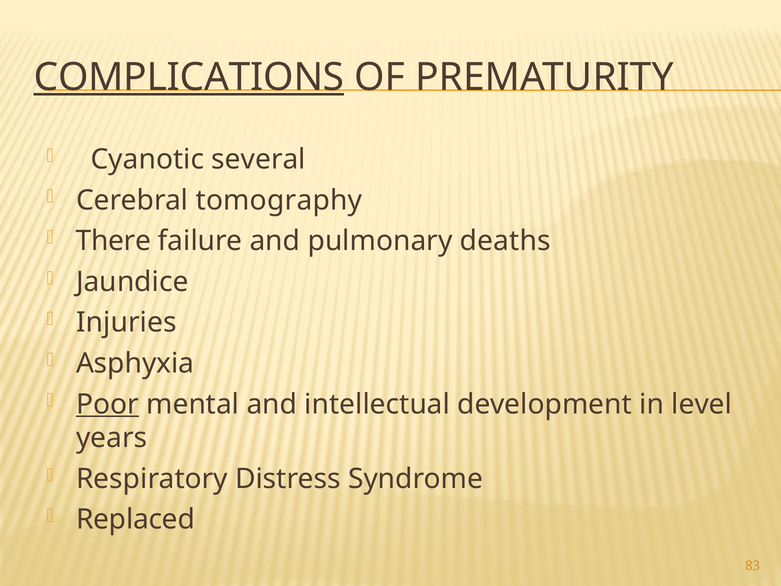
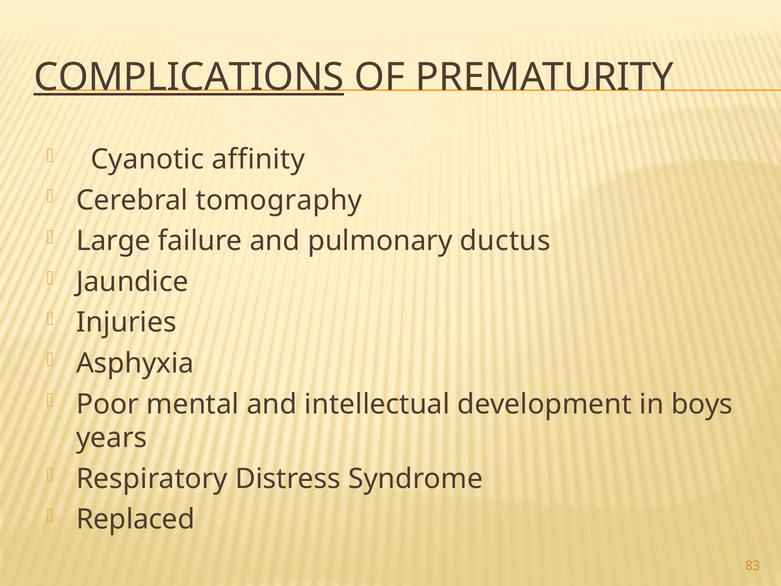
several: several -> affinity
There: There -> Large
deaths: deaths -> ductus
Poor underline: present -> none
level: level -> boys
